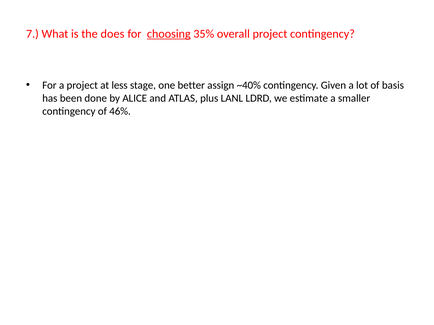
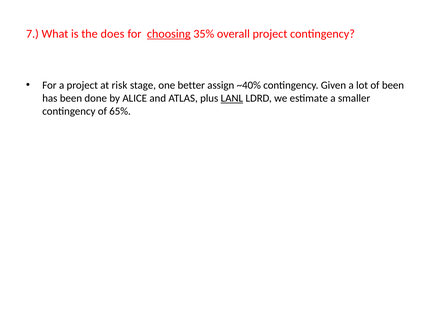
less: less -> risk
of basis: basis -> been
LANL underline: none -> present
46%: 46% -> 65%
